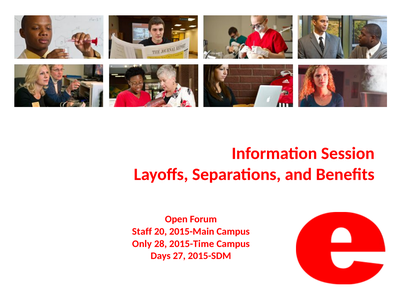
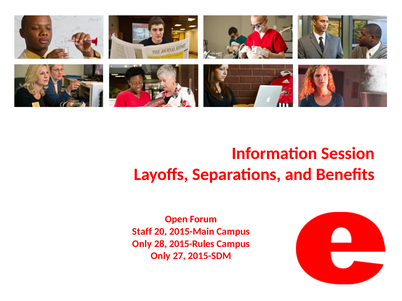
2015-Time: 2015-Time -> 2015-Rules
Days at (161, 256): Days -> Only
